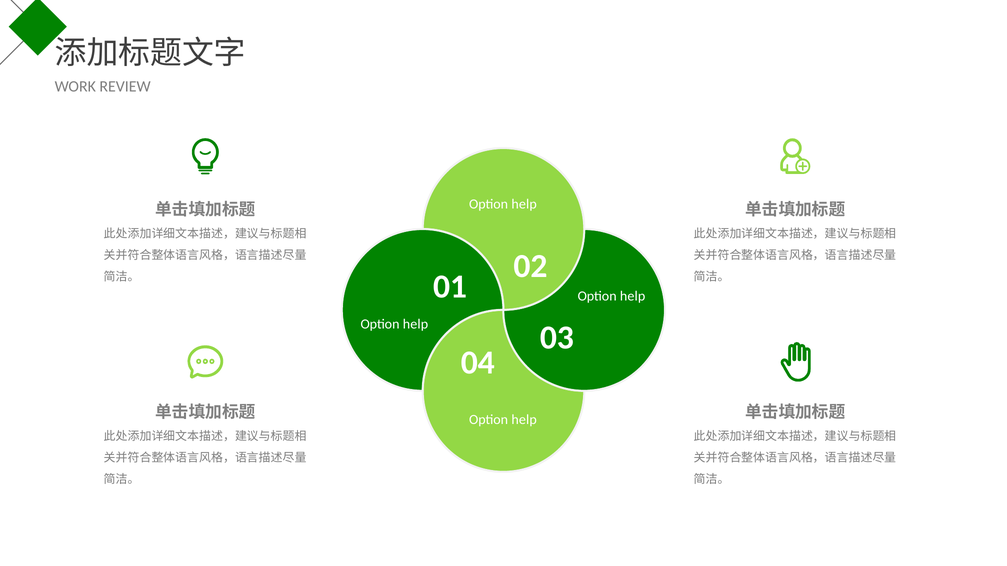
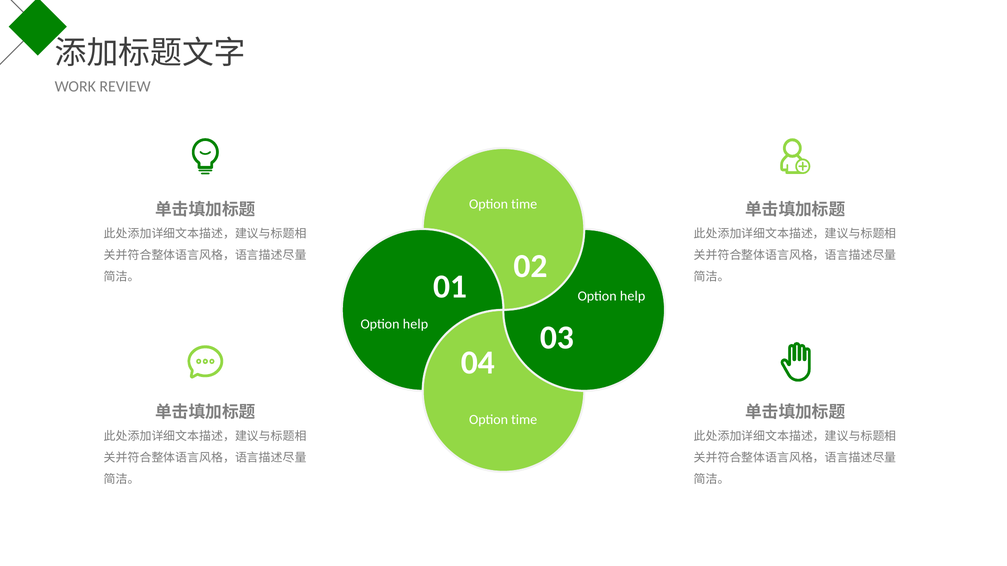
help at (524, 204): help -> time
help at (524, 420): help -> time
